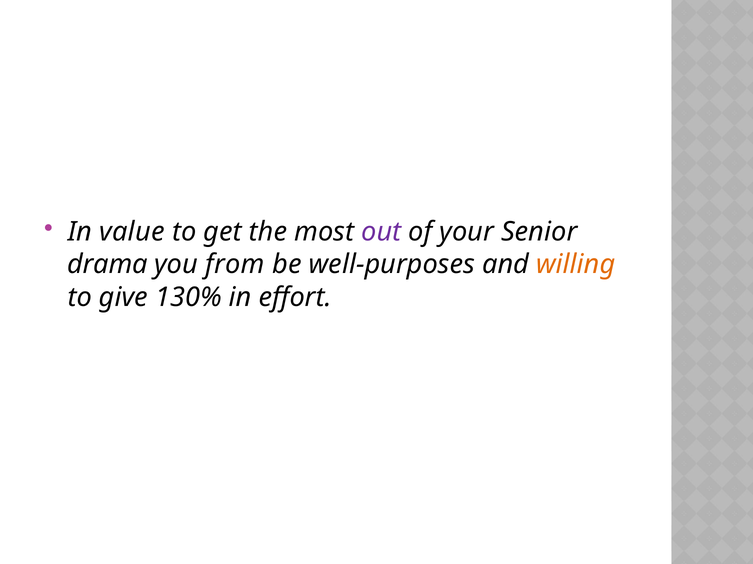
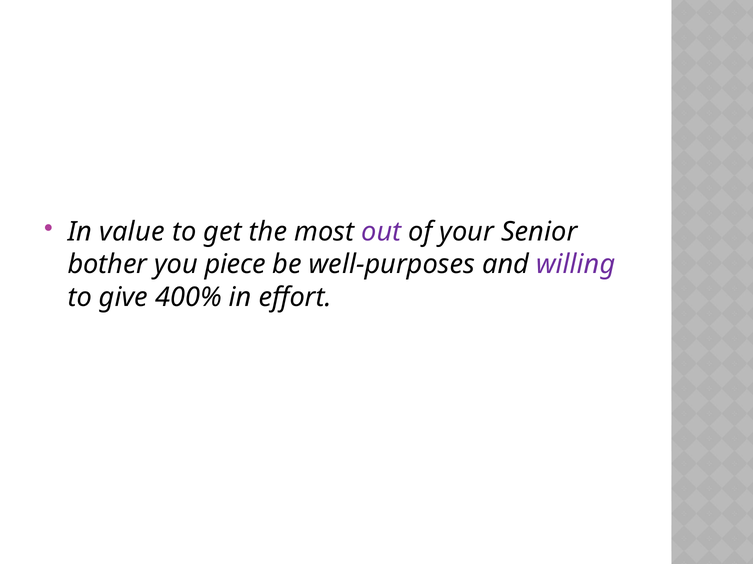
drama: drama -> bother
from: from -> piece
willing colour: orange -> purple
130%: 130% -> 400%
